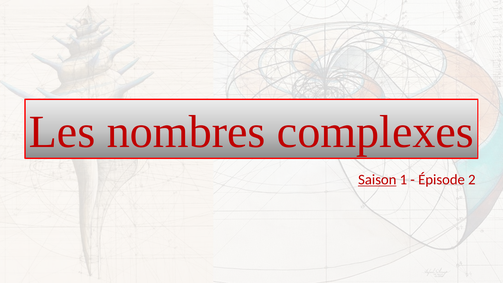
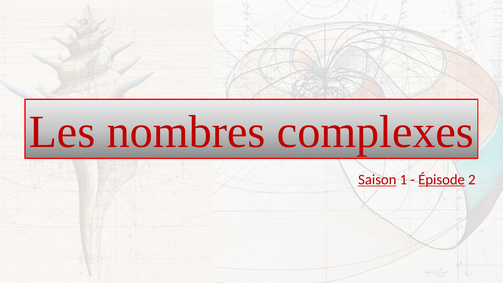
Épisode underline: none -> present
